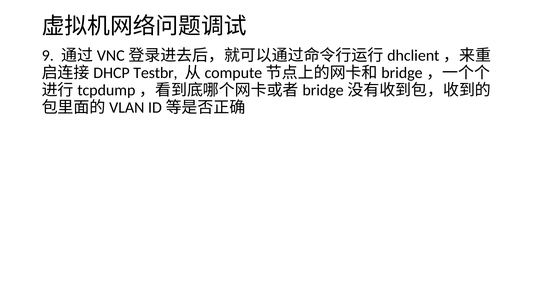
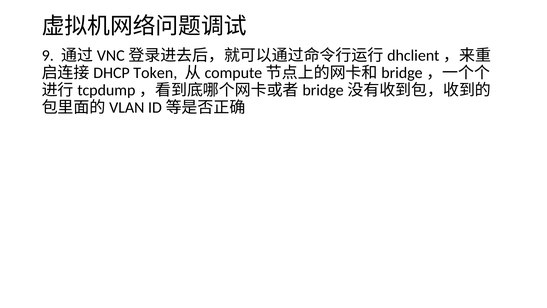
Testbr: Testbr -> Token
